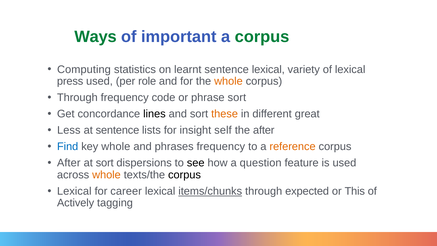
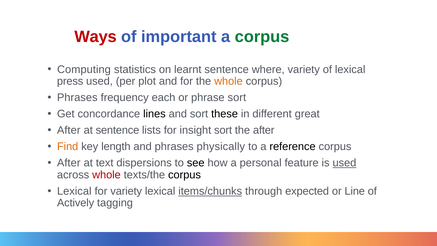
Ways colour: green -> red
sentence lexical: lexical -> where
role: role -> plot
Through at (77, 98): Through -> Phrases
code: code -> each
these colour: orange -> black
Less at (69, 130): Less -> After
insight self: self -> sort
Find colour: blue -> orange
key whole: whole -> length
phrases frequency: frequency -> physically
reference colour: orange -> black
at sort: sort -> text
question: question -> personal
used at (344, 163) underline: none -> present
whole at (106, 175) colour: orange -> red
for career: career -> variety
This: This -> Line
